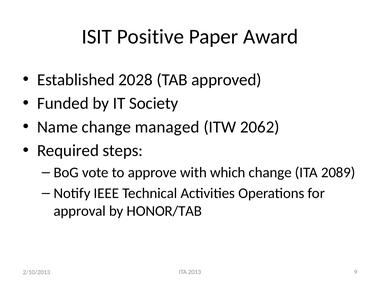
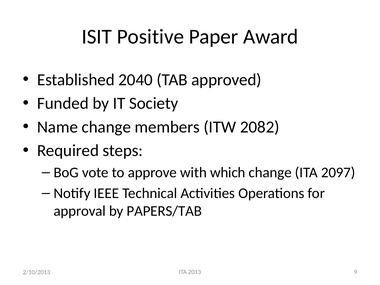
2028: 2028 -> 2040
managed: managed -> members
2062: 2062 -> 2082
2089: 2089 -> 2097
HONOR/TAB: HONOR/TAB -> PAPERS/TAB
